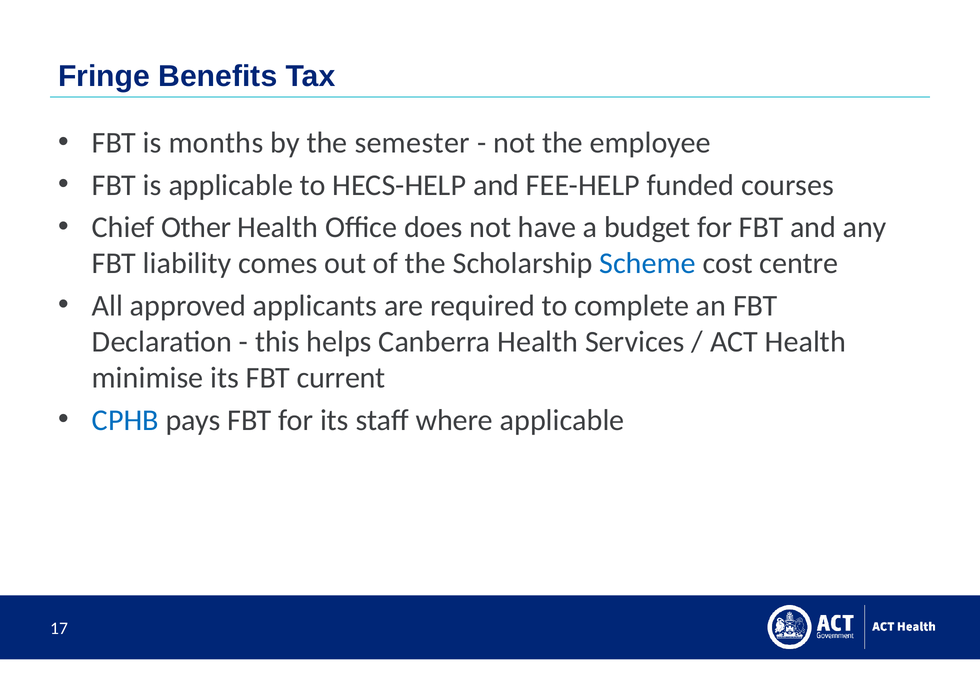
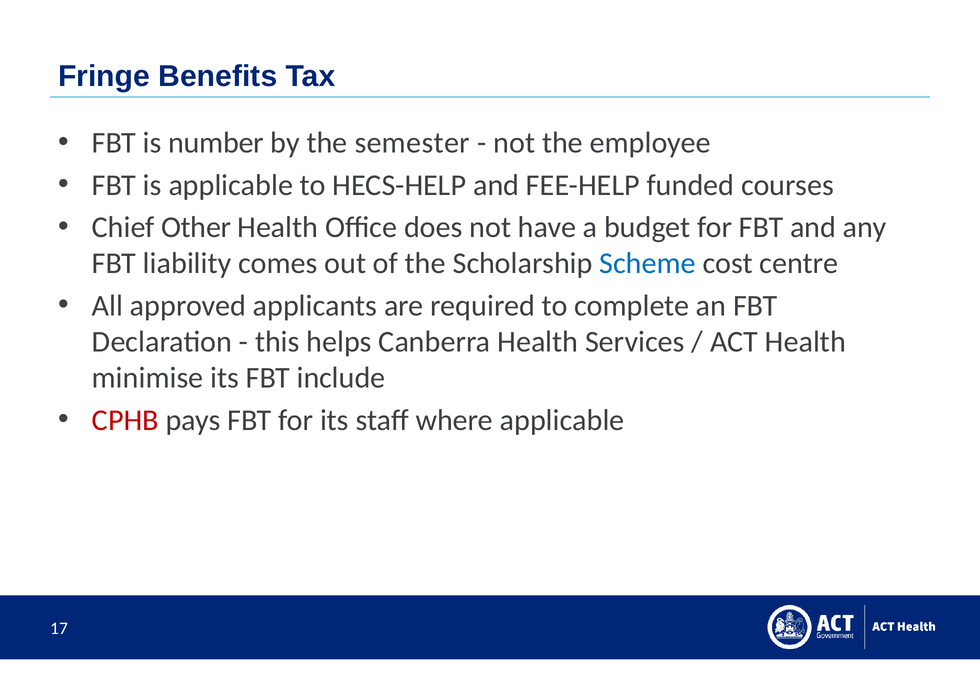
months: months -> number
current: current -> include
CPHB colour: blue -> red
